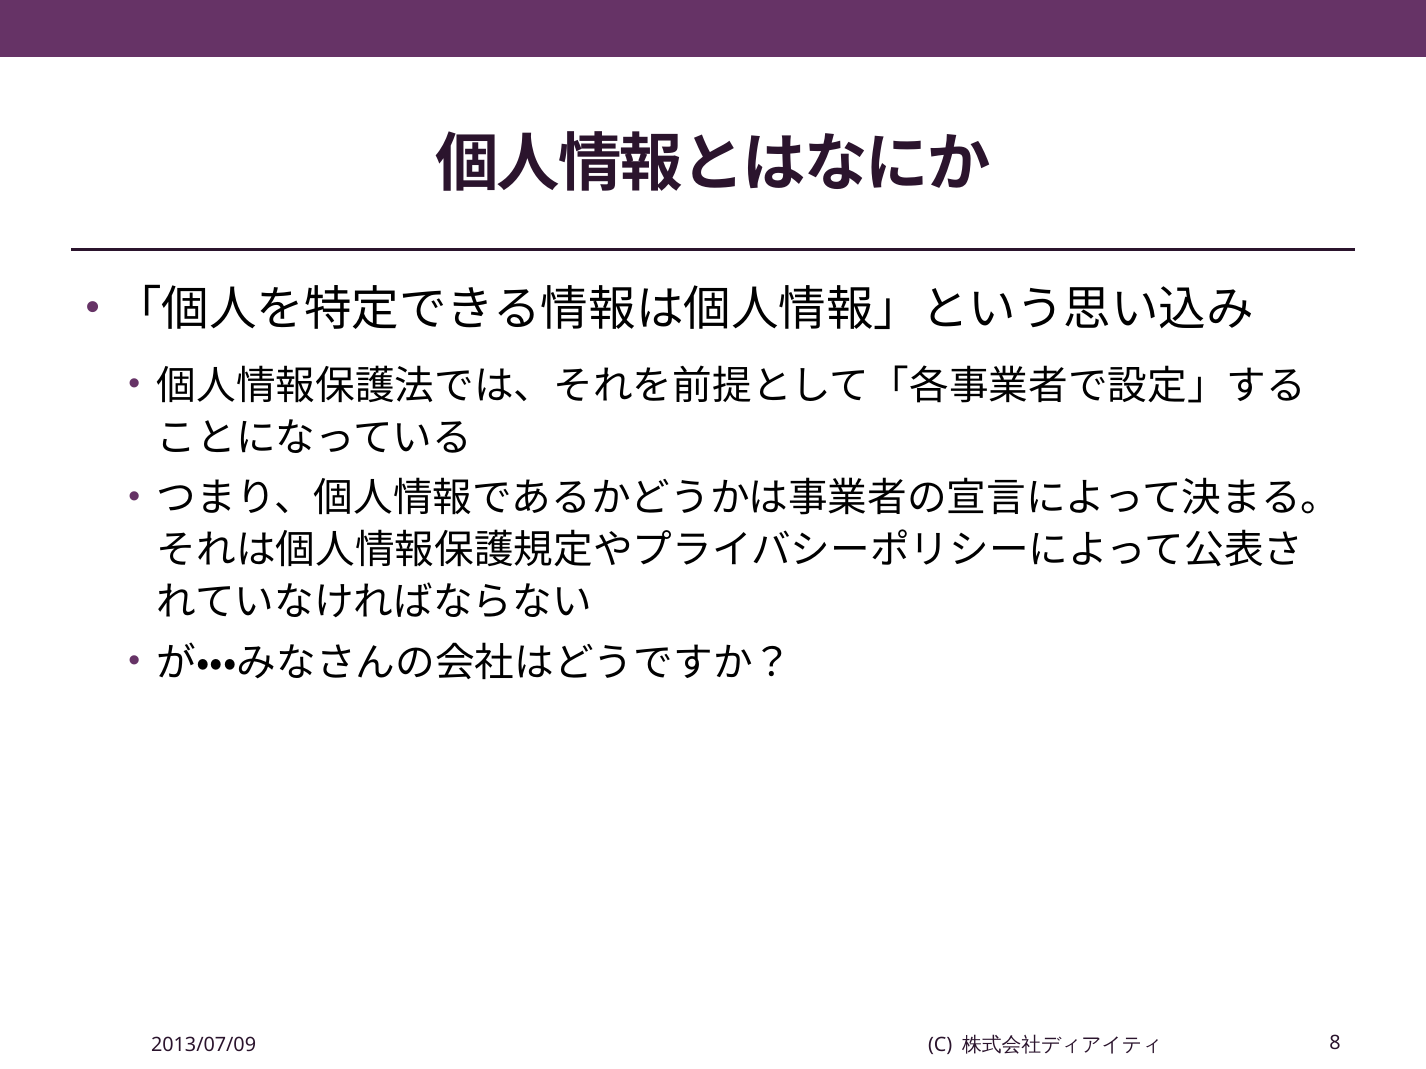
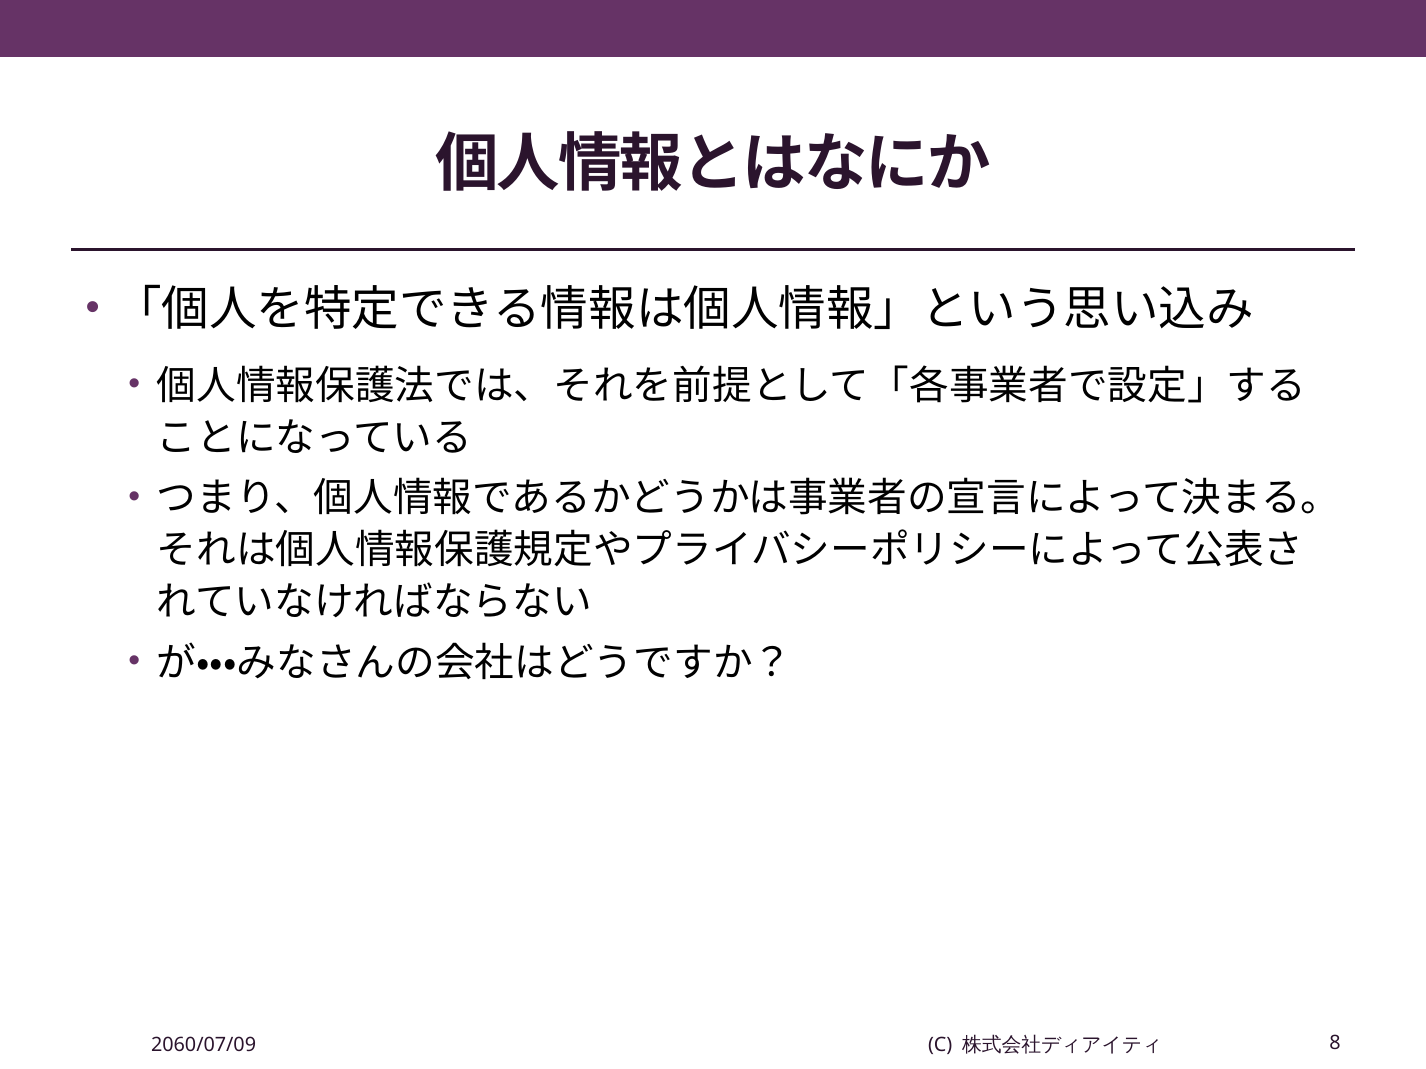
2013/07/09: 2013/07/09 -> 2060/07/09
